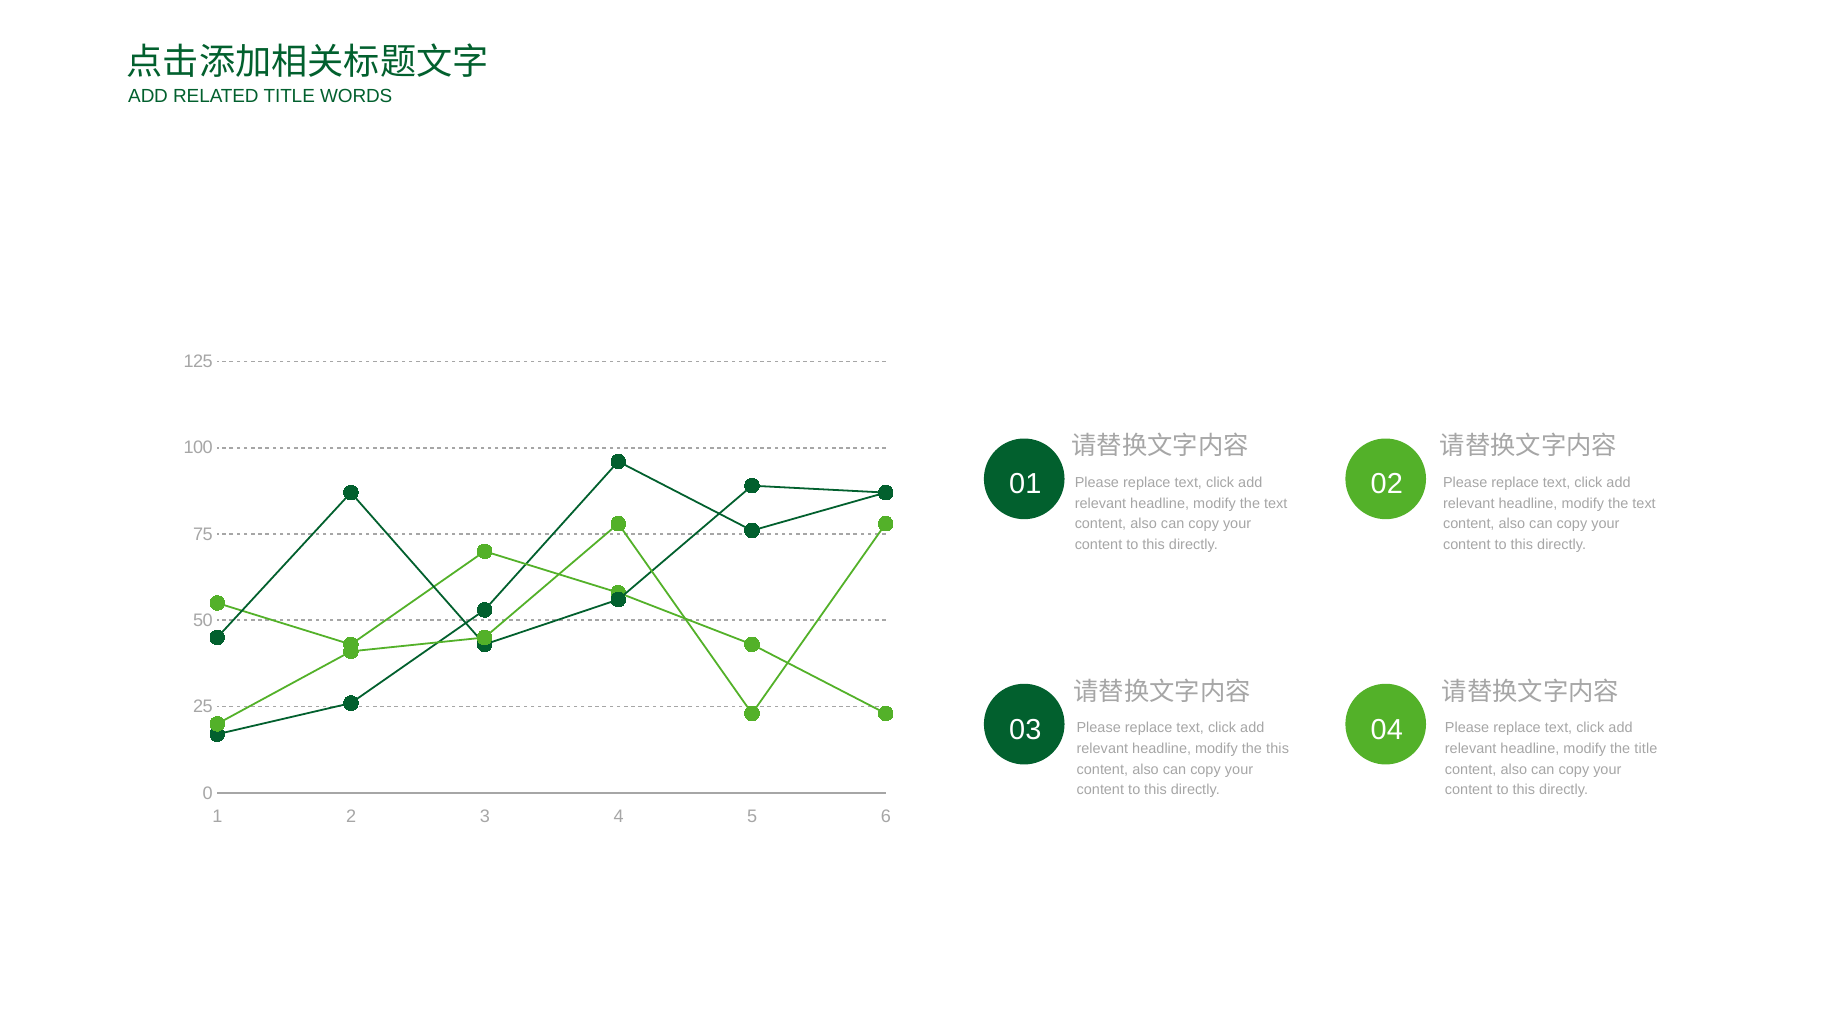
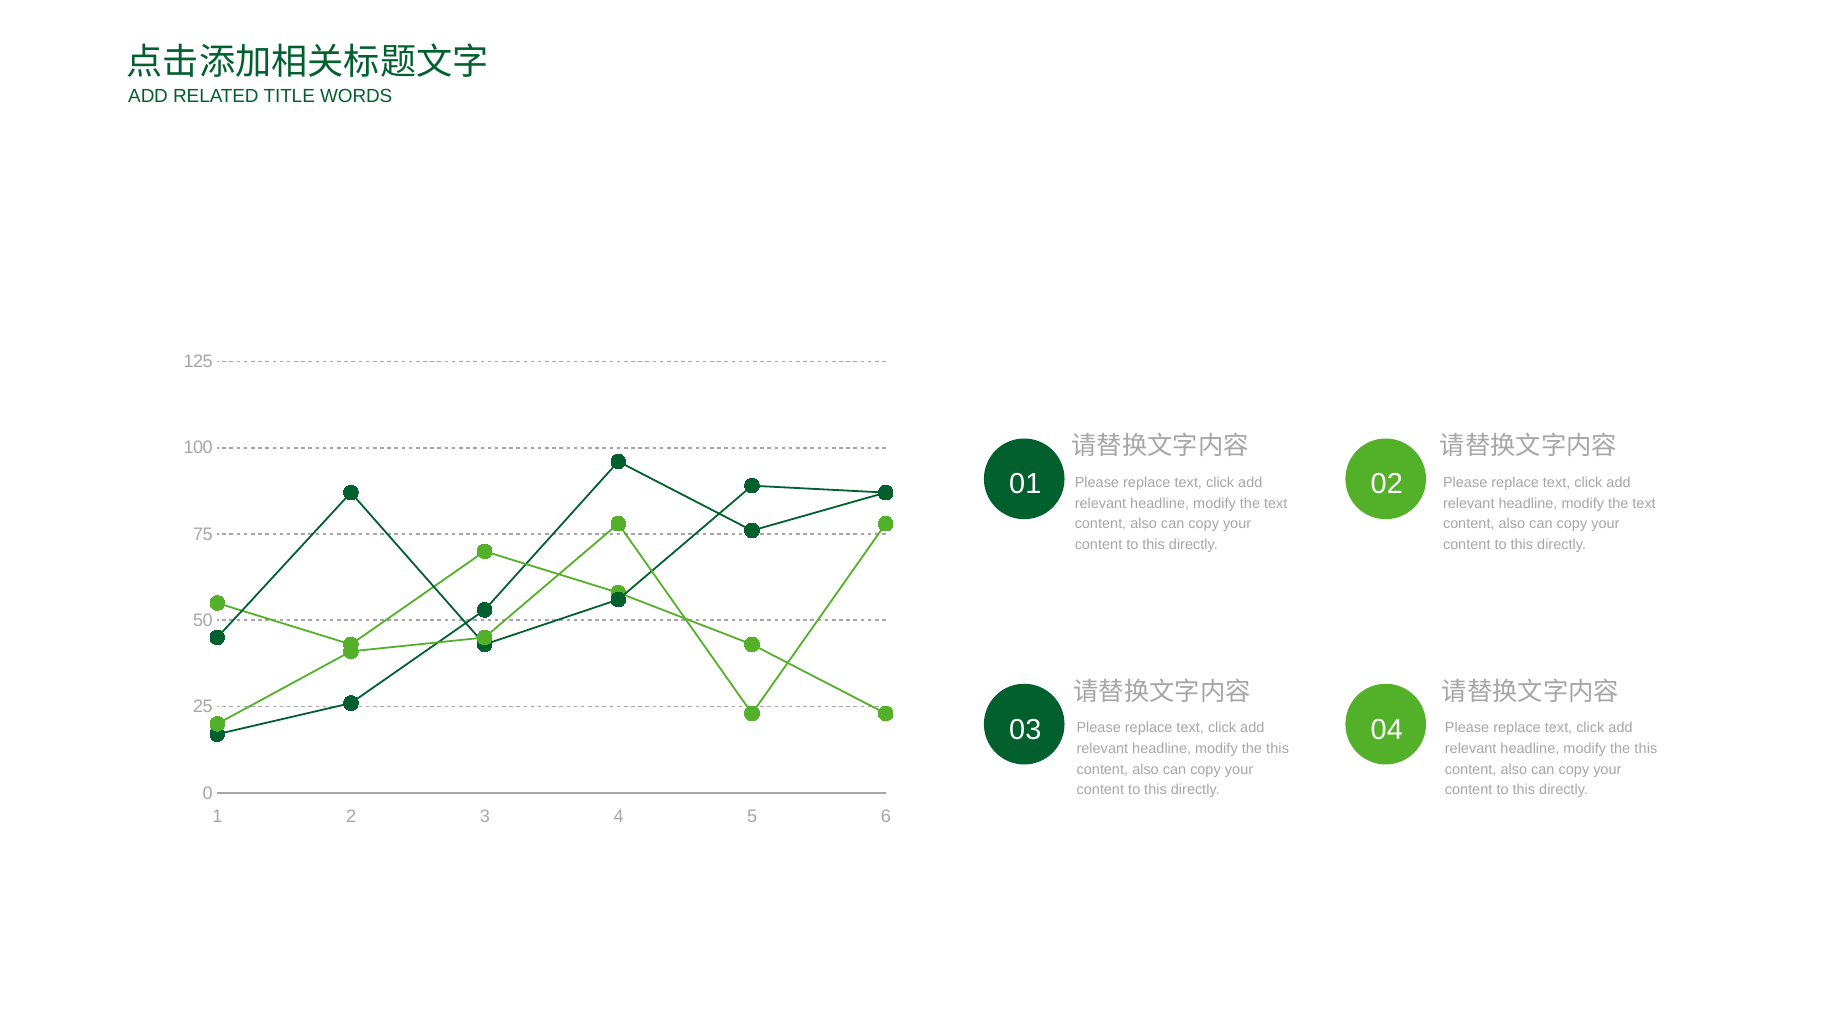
title at (1646, 748): title -> this
